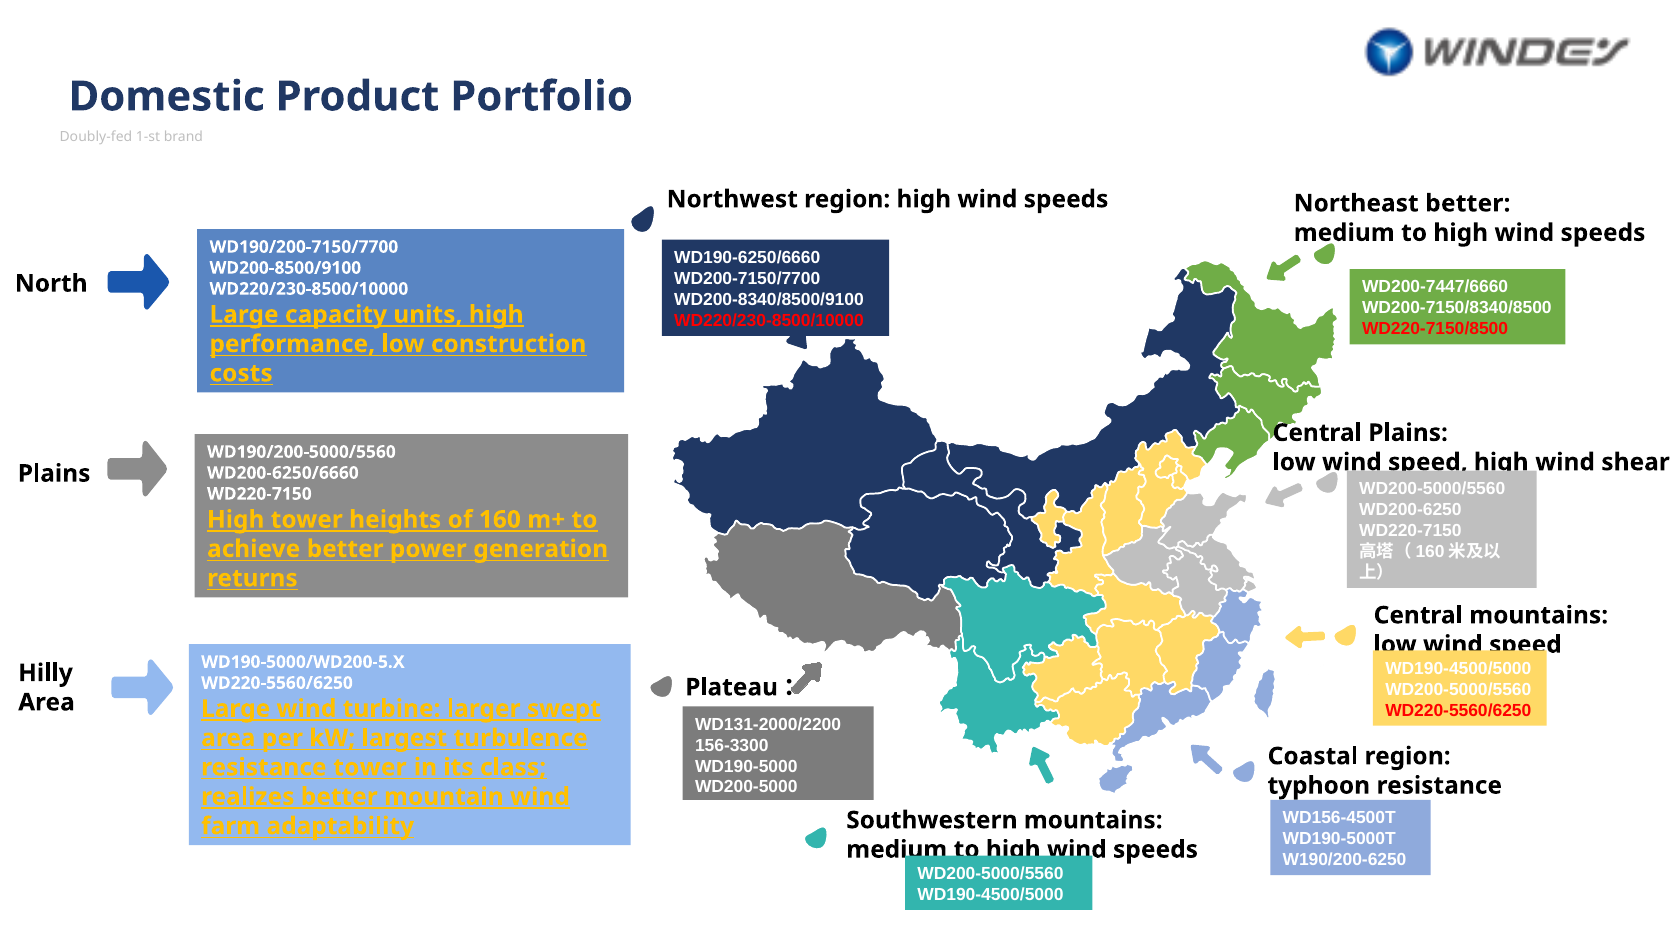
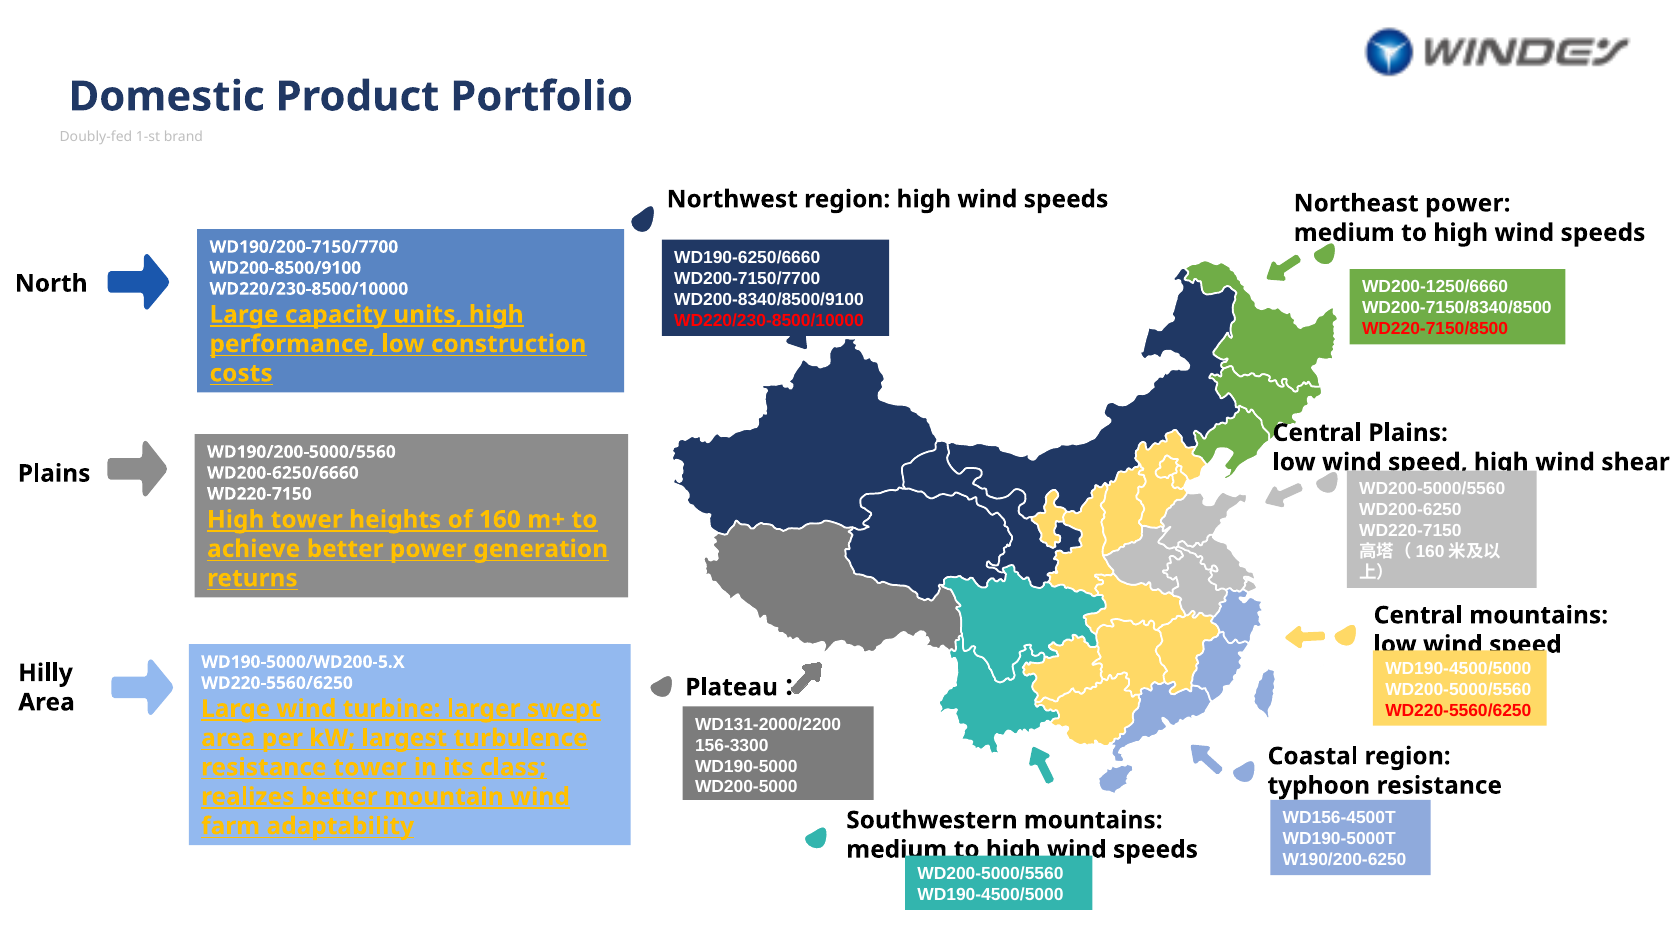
Northeast better: better -> power
WD200-7447/6660: WD200-7447/6660 -> WD200-1250/6660
